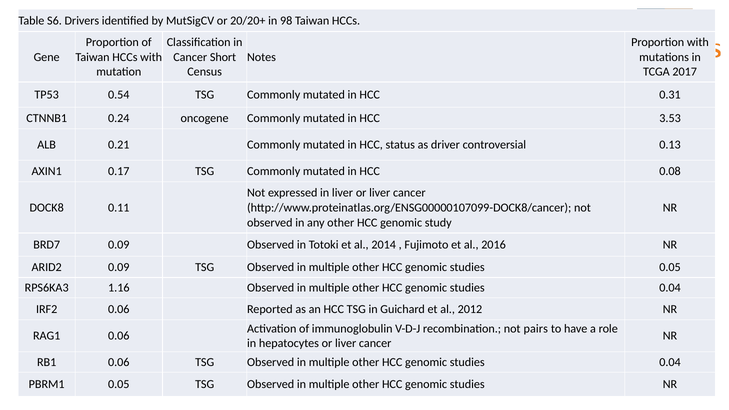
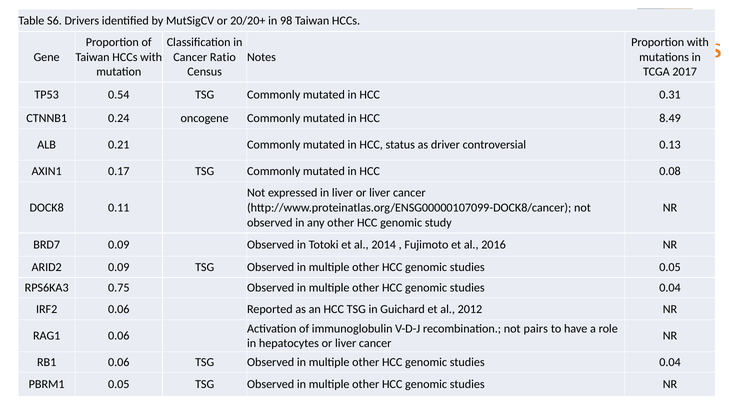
Short: Short -> Ratio
3.53: 3.53 -> 8.49
1.16: 1.16 -> 0.75
